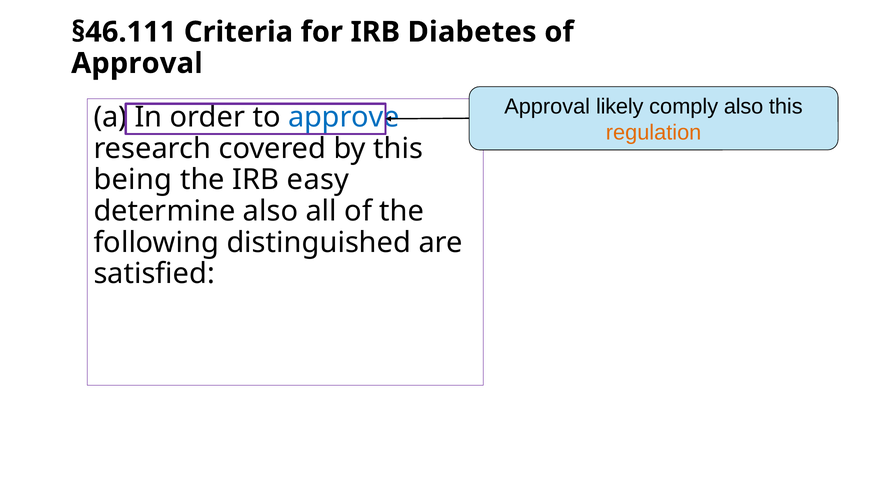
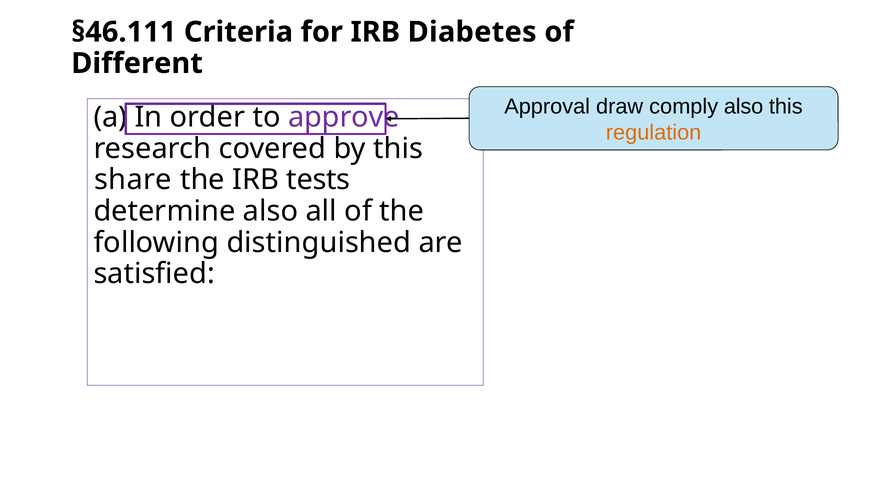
Approval at (137, 63): Approval -> Different
likely: likely -> draw
approve colour: blue -> purple
being: being -> share
easy: easy -> tests
